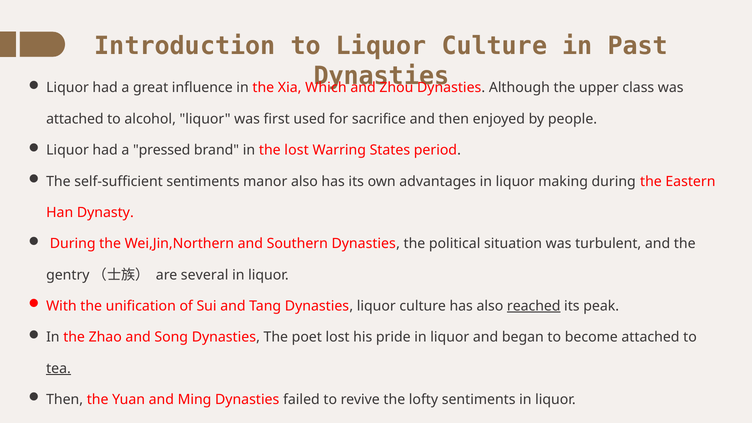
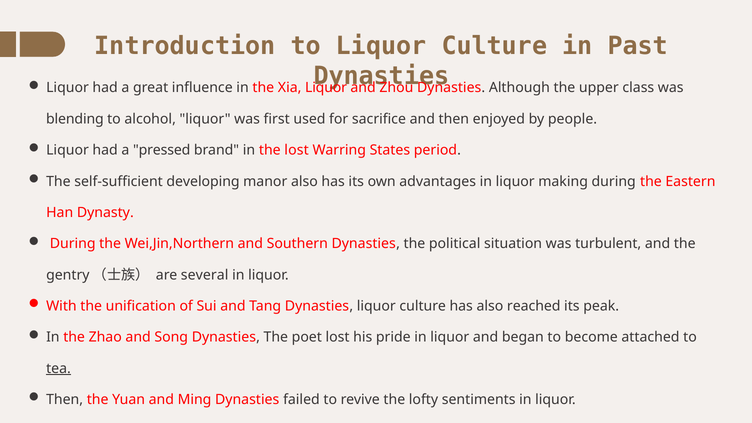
Xia Which: Which -> Liquor
attached at (75, 119): attached -> blending
self-sufficient sentiments: sentiments -> developing
reached underline: present -> none
